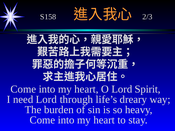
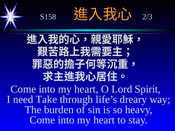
need Lord: Lord -> Take
